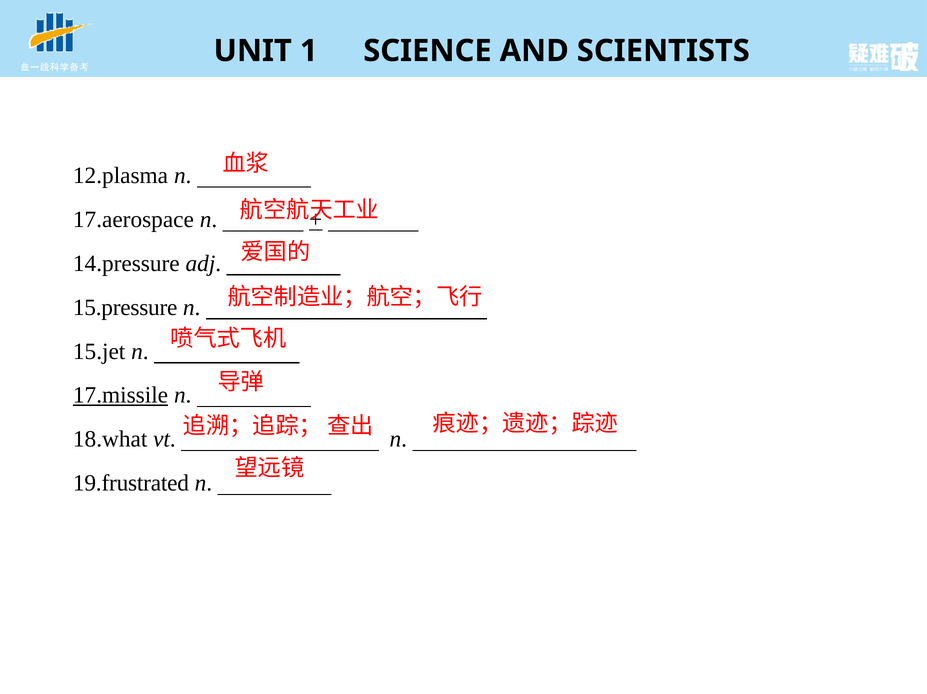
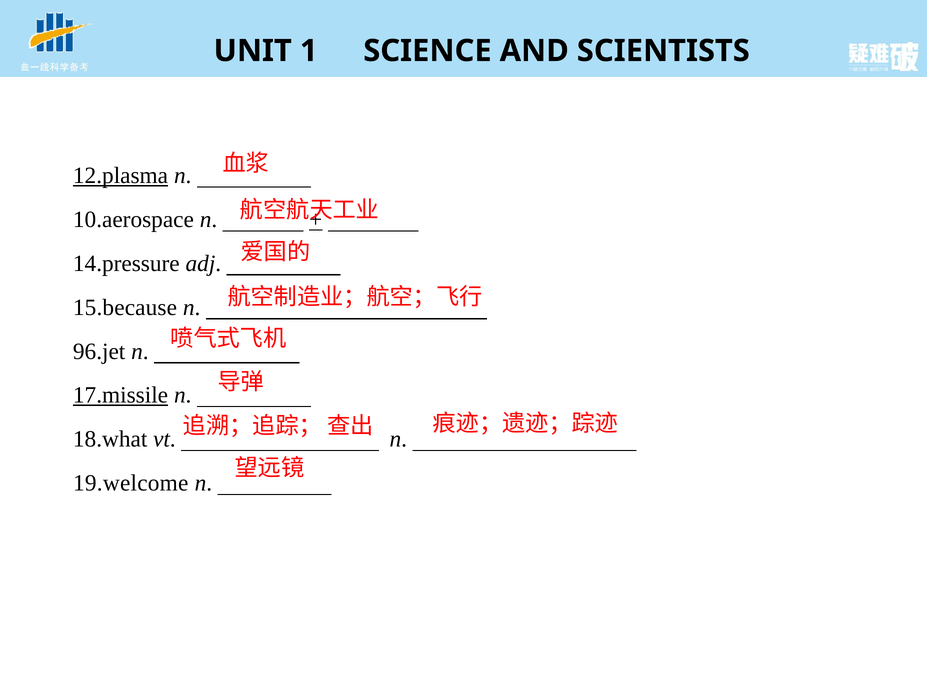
12.plasma underline: none -> present
17.aerospace: 17.aerospace -> 10.aerospace
15.pressure: 15.pressure -> 15.because
15.jet: 15.jet -> 96.jet
19.frustrated: 19.frustrated -> 19.welcome
